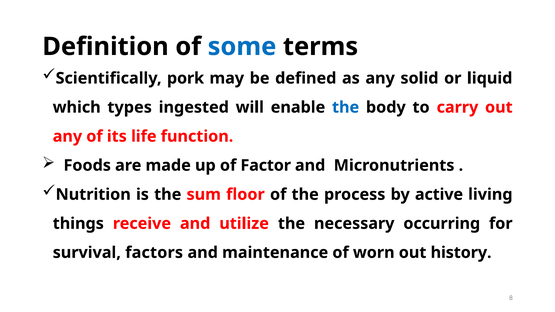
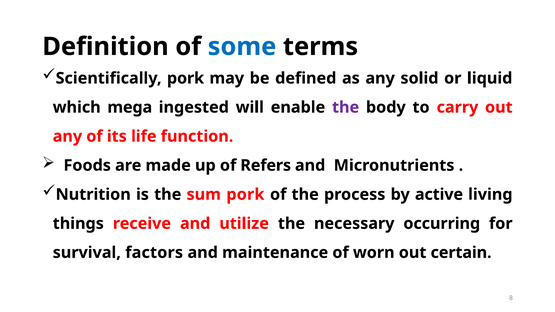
types: types -> mega
the at (346, 107) colour: blue -> purple
Factor: Factor -> Refers
sum floor: floor -> pork
history: history -> certain
